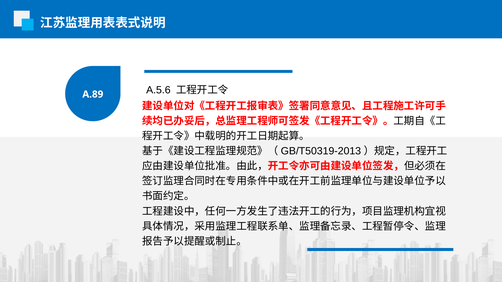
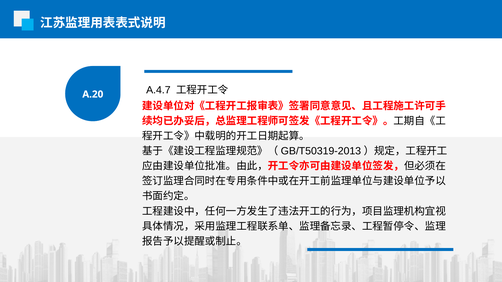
A.5.6: A.5.6 -> A.4.7
A.89: A.89 -> A.20
